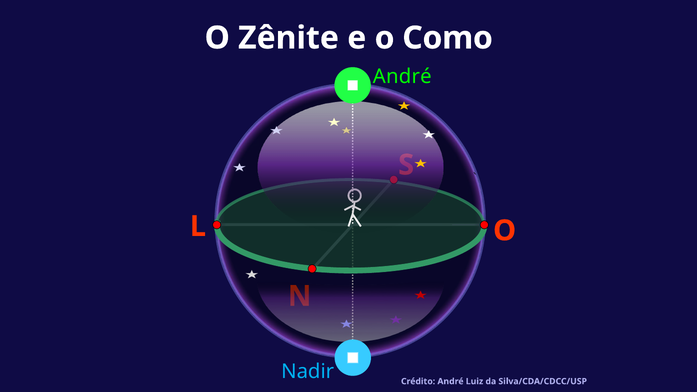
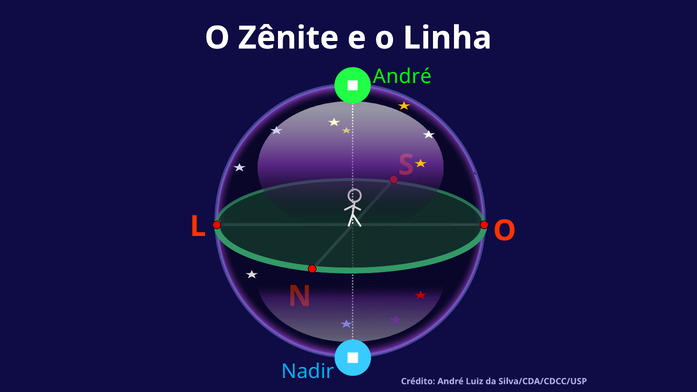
Como: Como -> Linha
